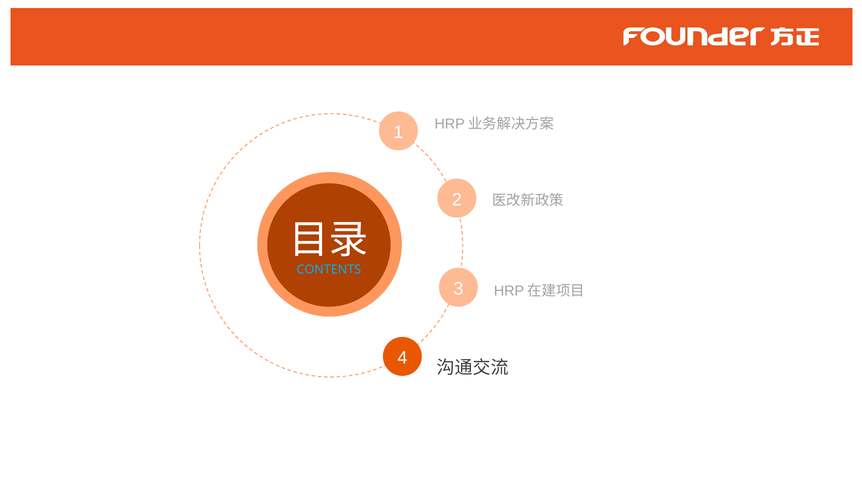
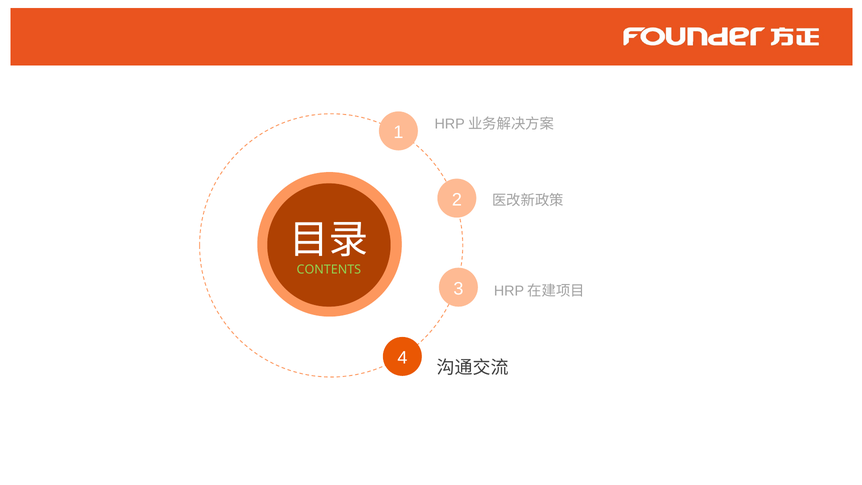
CONTENTS colour: light blue -> light green
